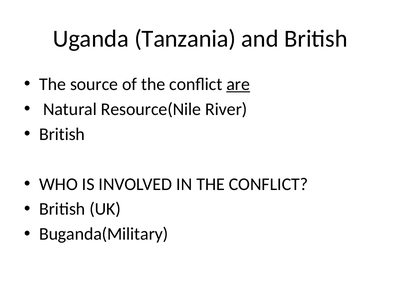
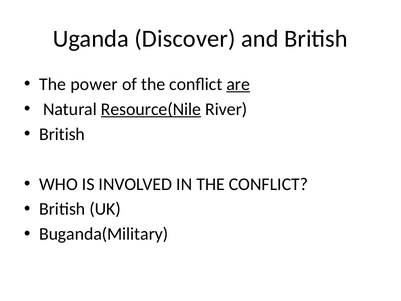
Tanzania: Tanzania -> Discover
source: source -> power
Resource(Nile underline: none -> present
